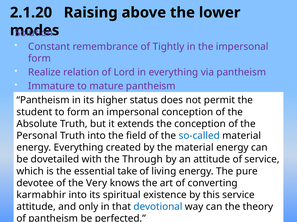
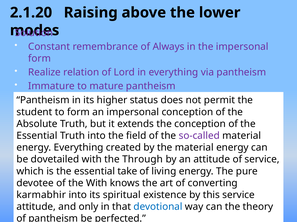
Tightly: Tightly -> Always
Personal at (37, 136): Personal -> Essential
so-called colour: blue -> purple
the Very: Very -> With
